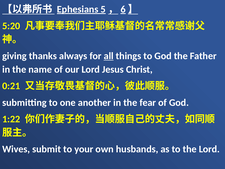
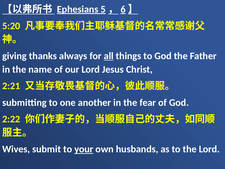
0:21: 0:21 -> 2:21
1:22: 1:22 -> 2:22
your underline: none -> present
